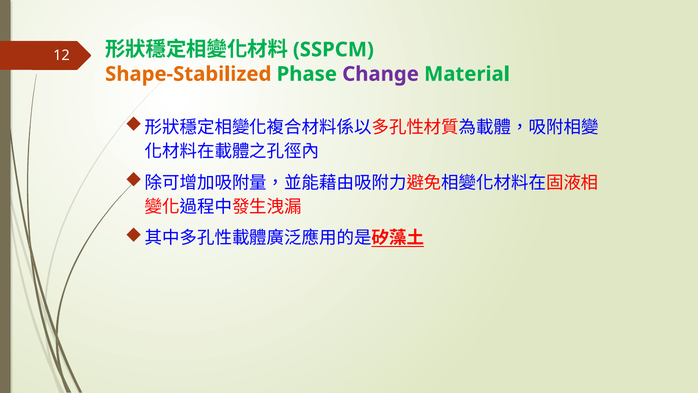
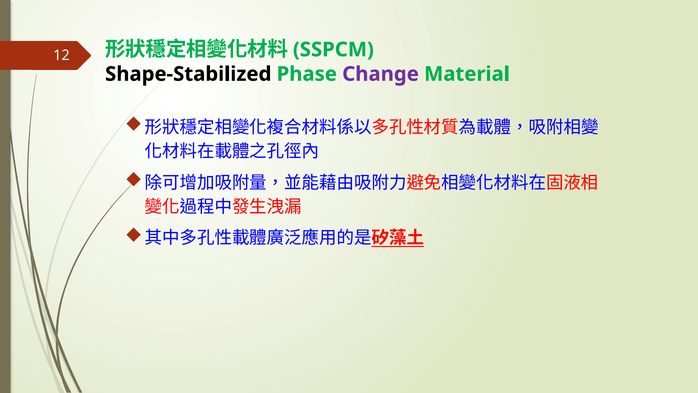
Shape-Stabilized colour: orange -> black
